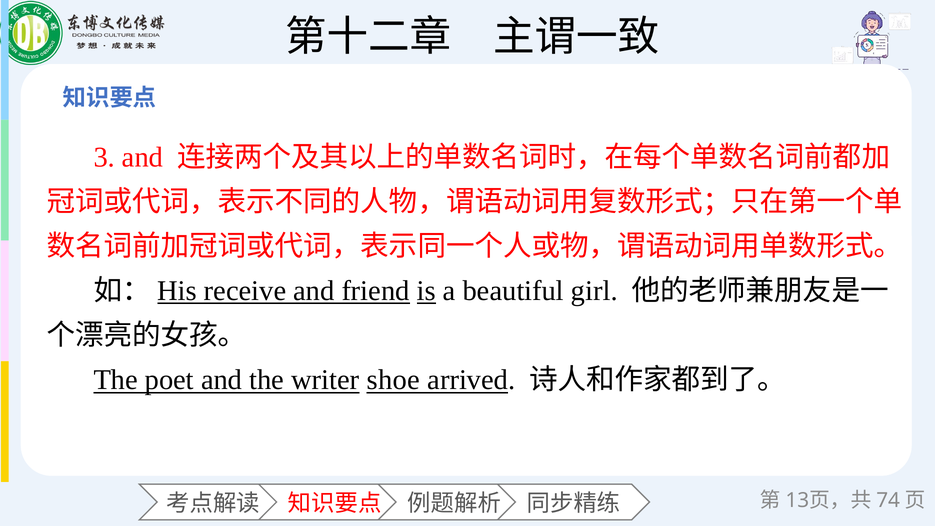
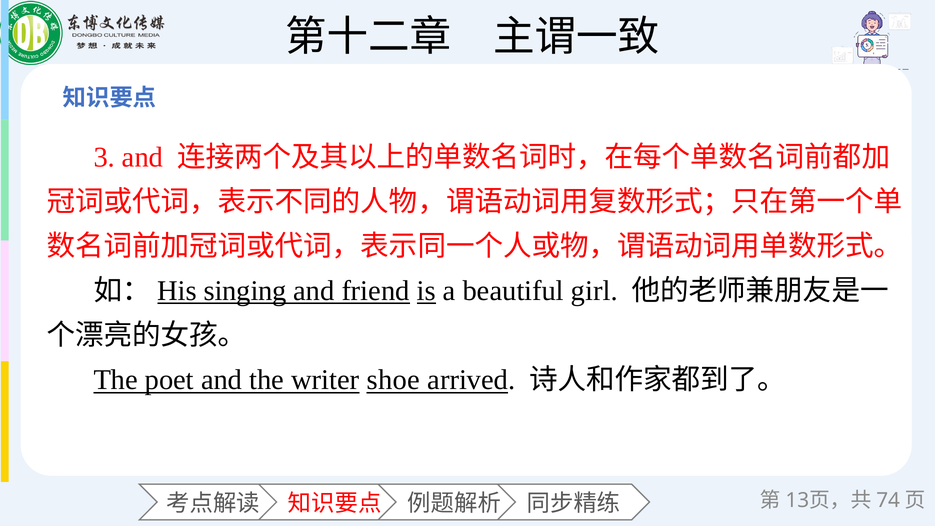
receive: receive -> singing
